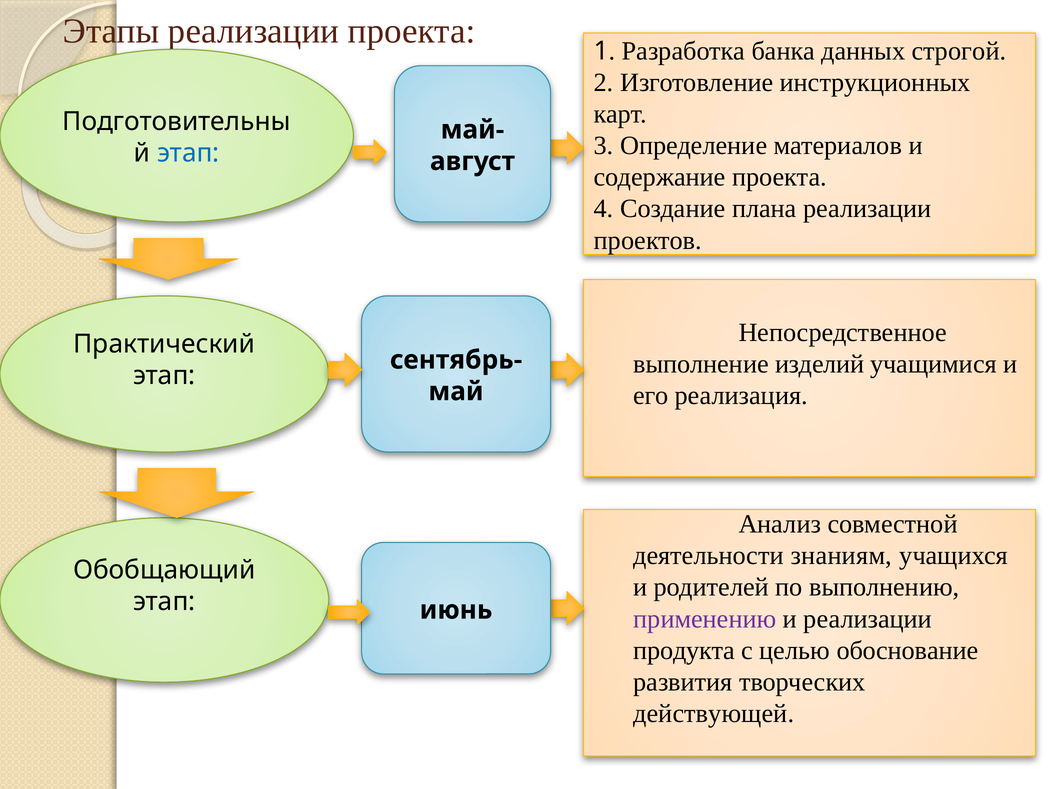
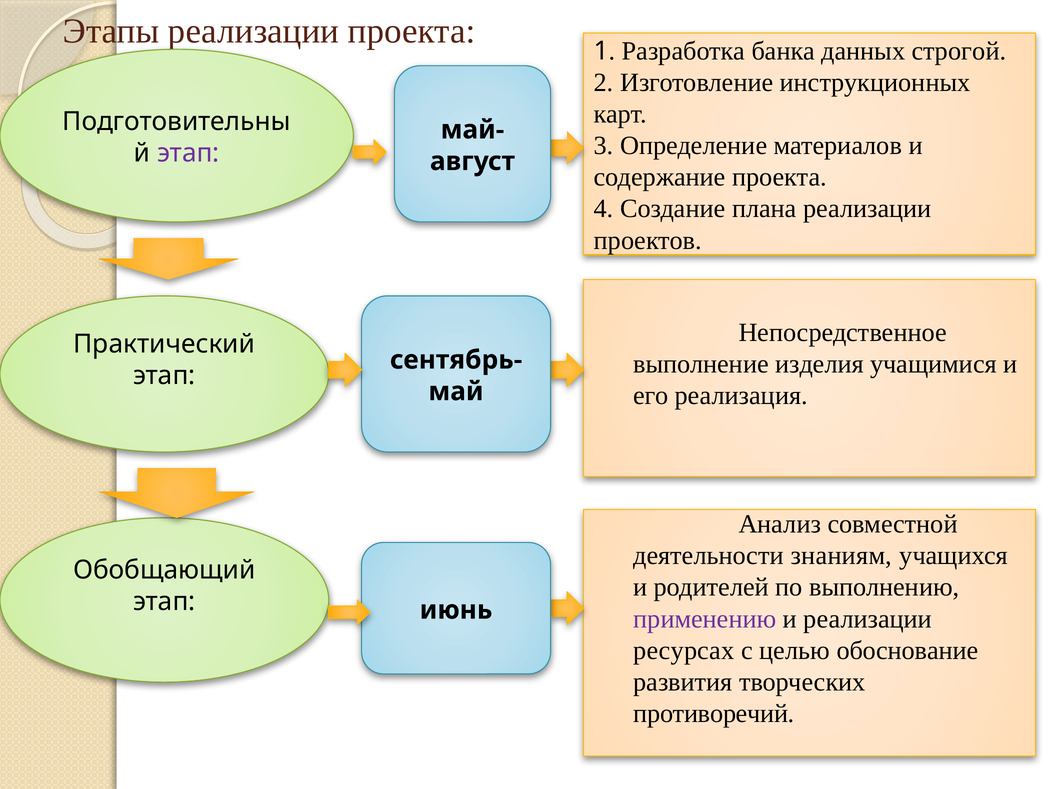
этап at (188, 153) colour: blue -> purple
изделий: изделий -> изделия
продукта: продукта -> ресурсах
действующей: действующей -> противоречий
